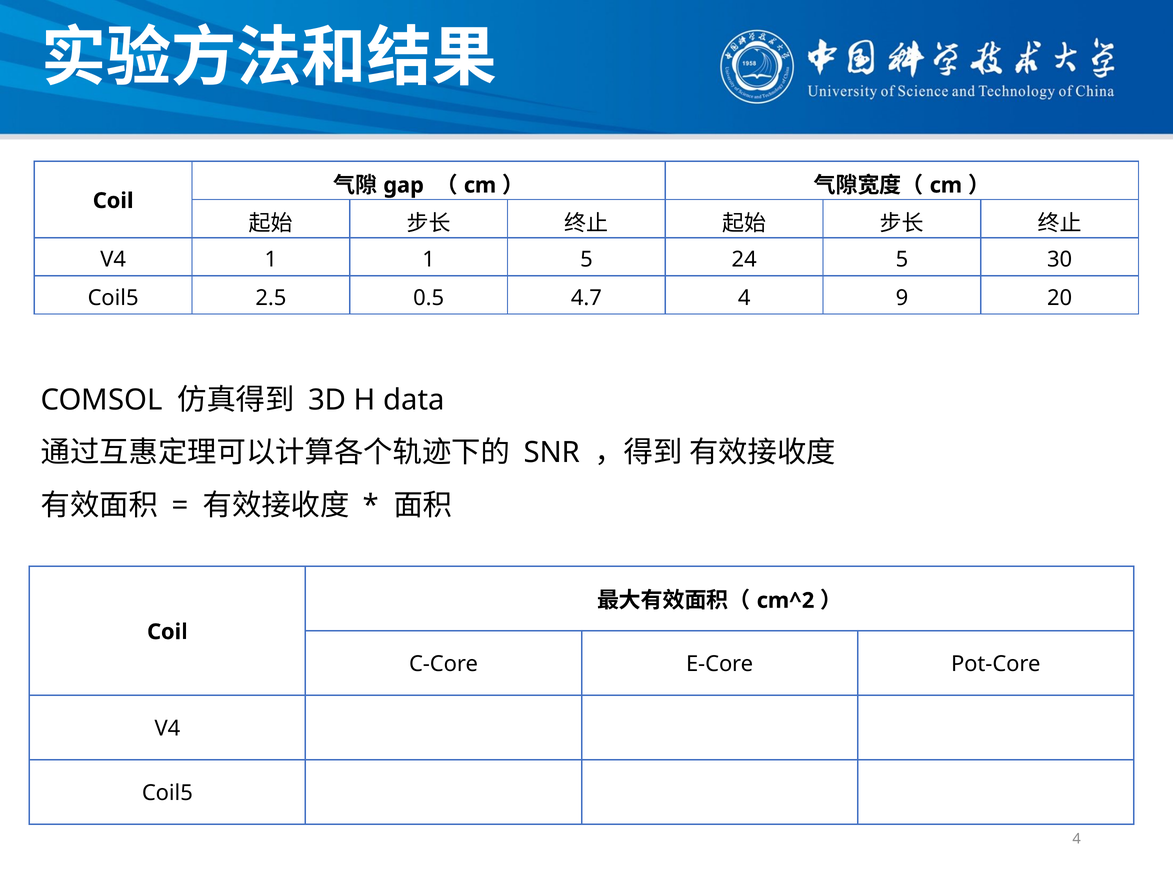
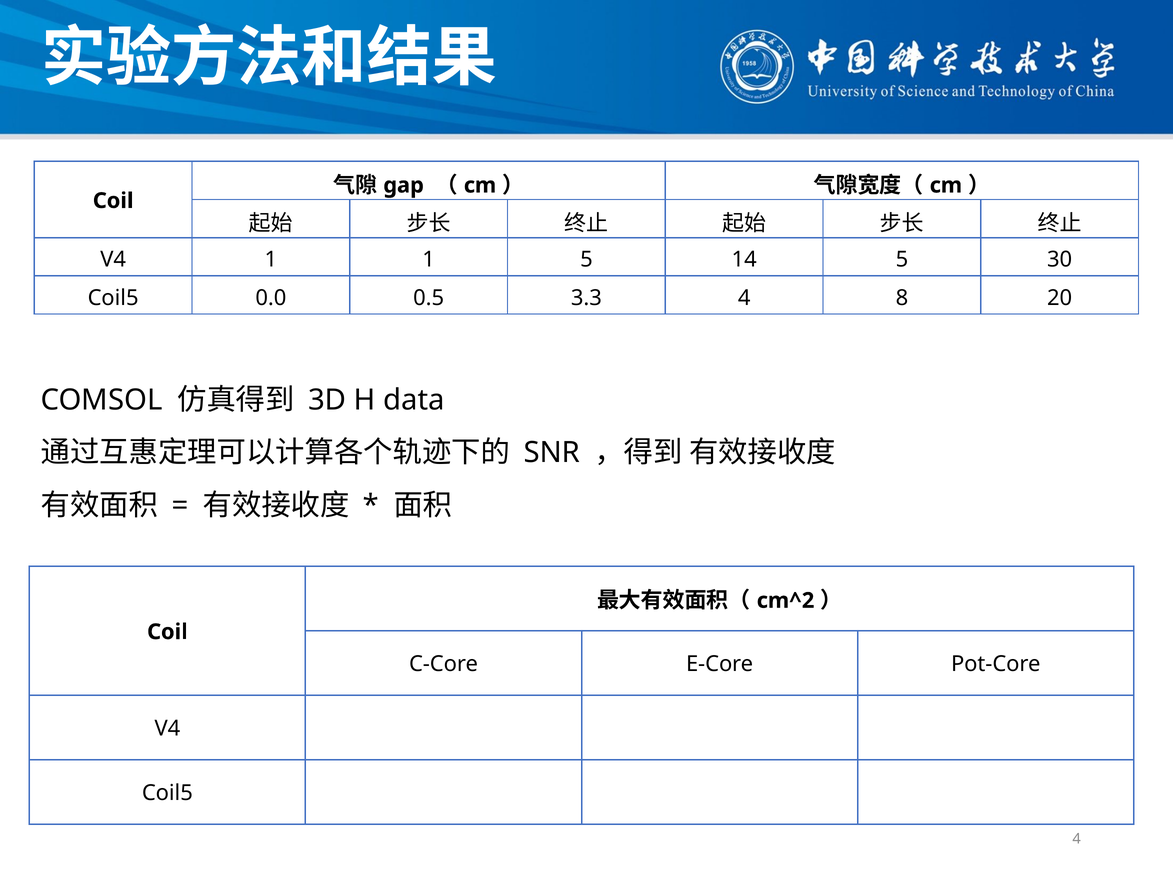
24: 24 -> 14
2.5: 2.5 -> 0.0
4.7: 4.7 -> 3.3
9: 9 -> 8
